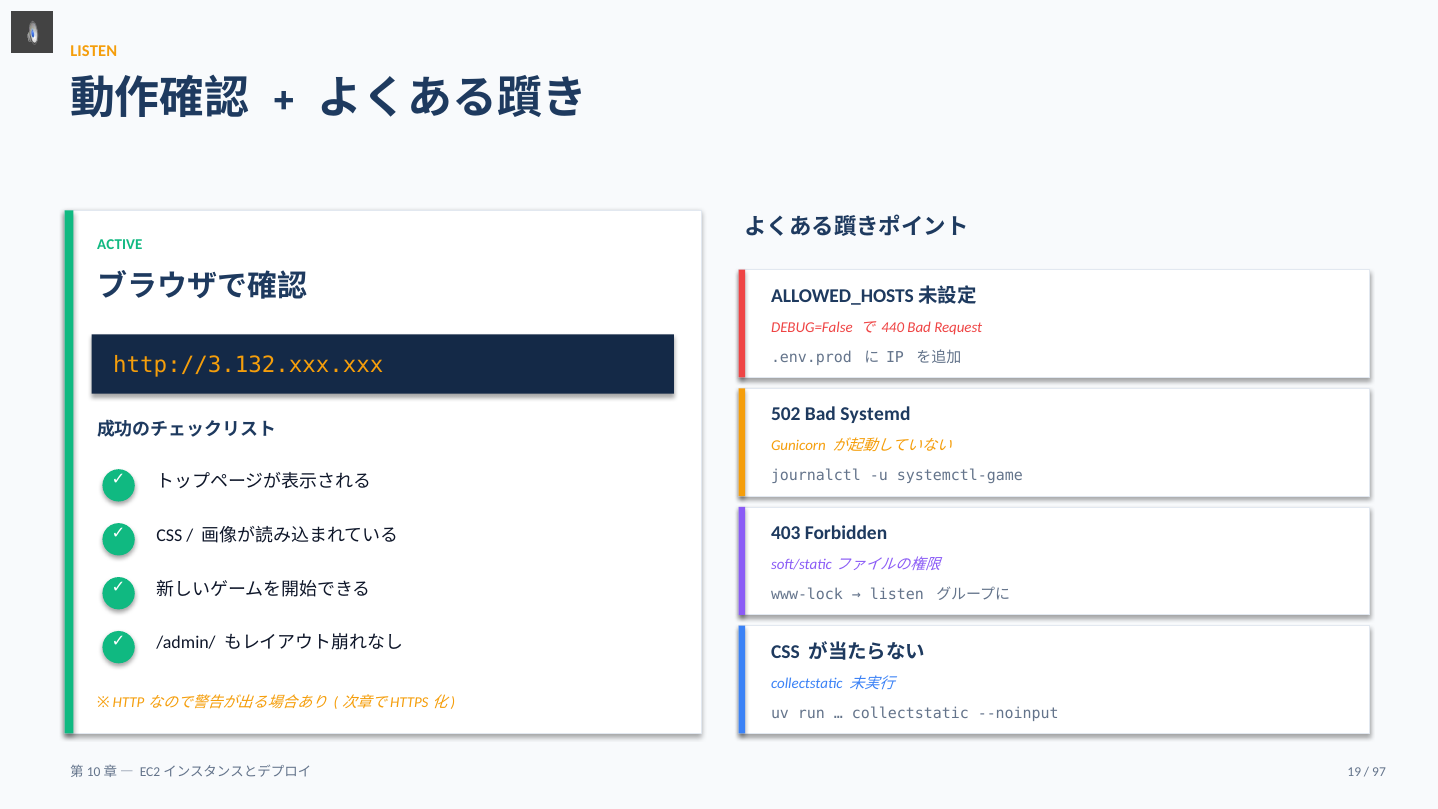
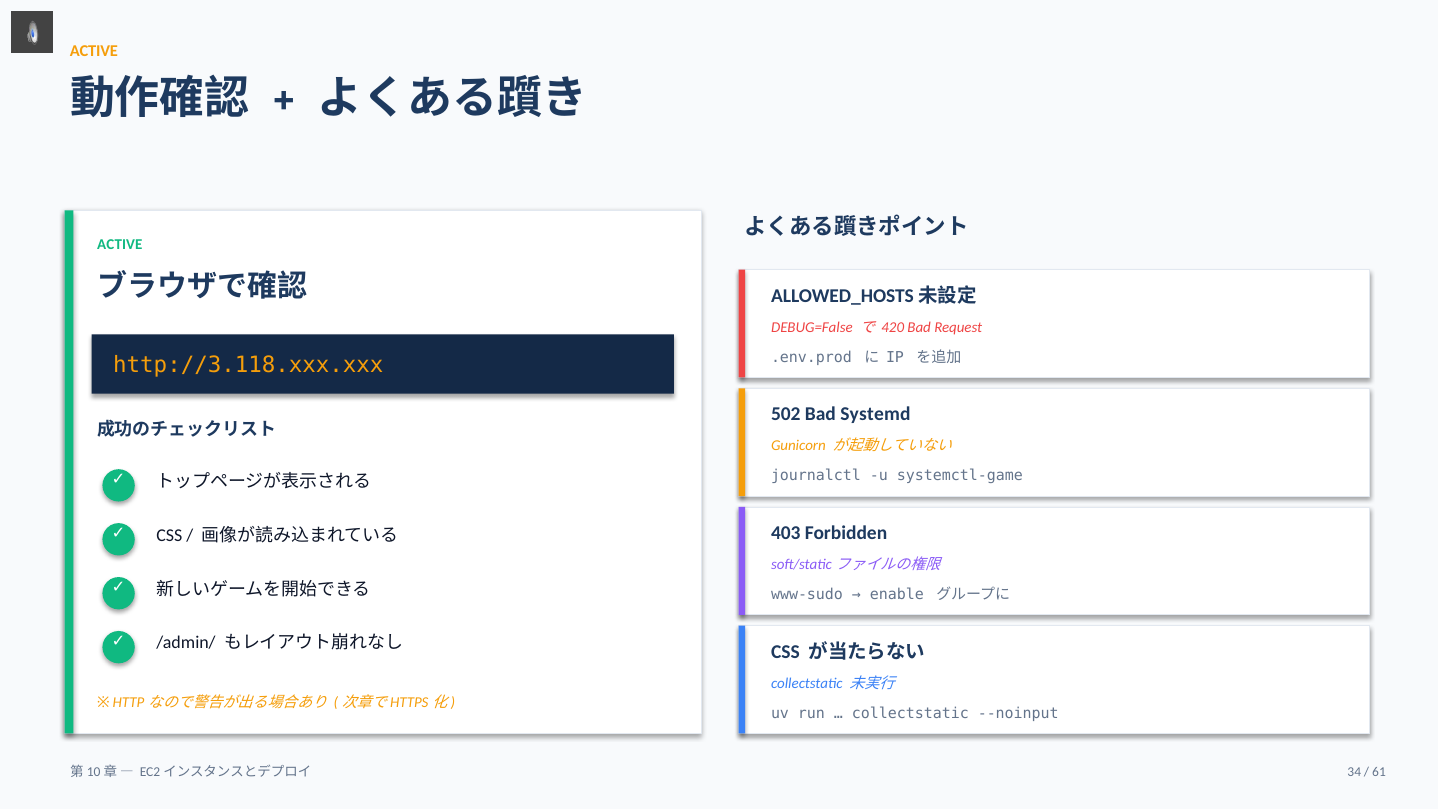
LISTEN at (94, 51): LISTEN -> ACTIVE
440: 440 -> 420
http://3.132.xxx.xxx: http://3.132.xxx.xxx -> http://3.118.xxx.xxx
www-lock: www-lock -> www-sudo
listen at (897, 595): listen -> enable
19: 19 -> 34
97: 97 -> 61
